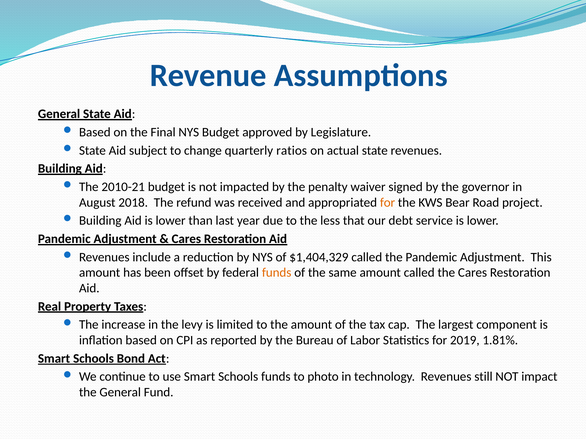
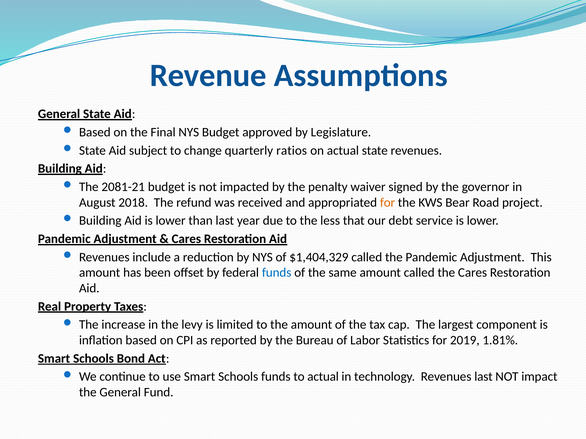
2010-21: 2010-21 -> 2081-21
funds at (277, 273) colour: orange -> blue
to photo: photo -> actual
Revenues still: still -> last
